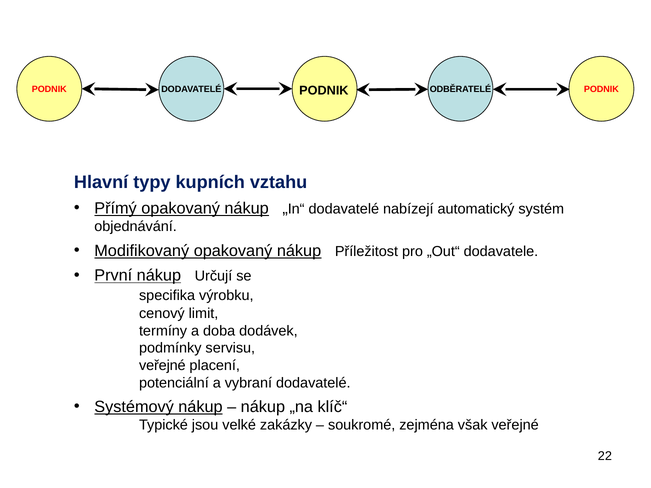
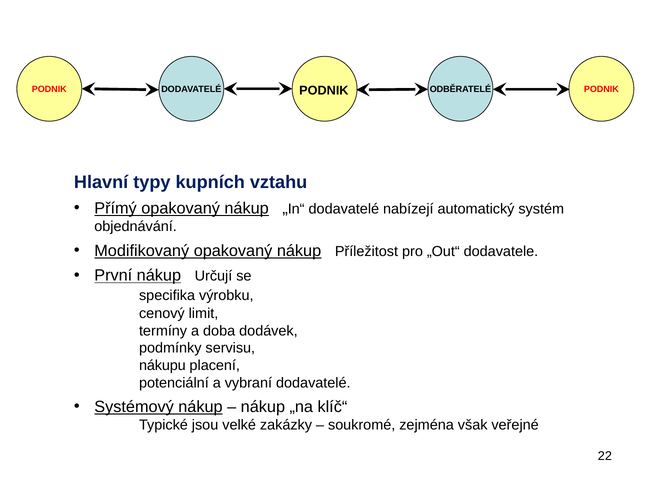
veřejné at (162, 366): veřejné -> nákupu
